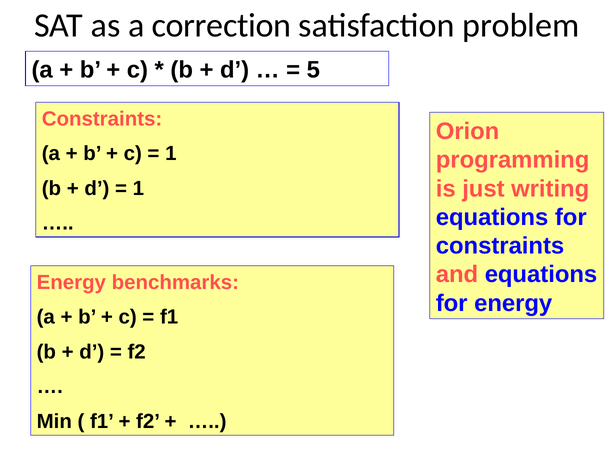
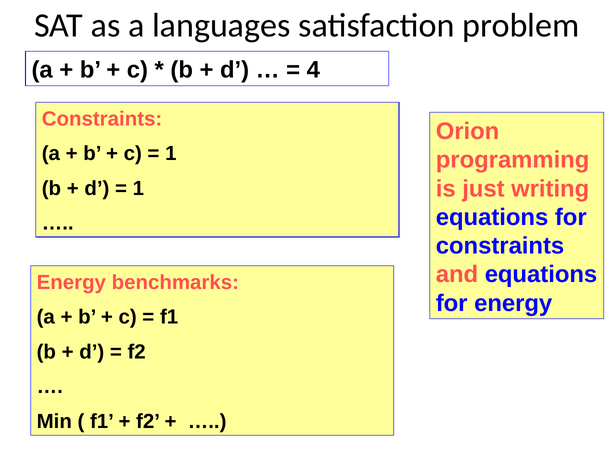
correction: correction -> languages
5: 5 -> 4
